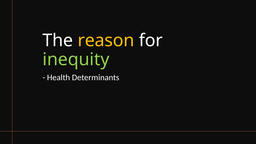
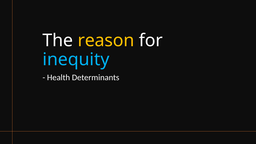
inequity colour: light green -> light blue
